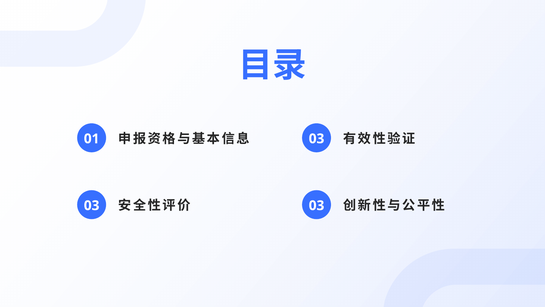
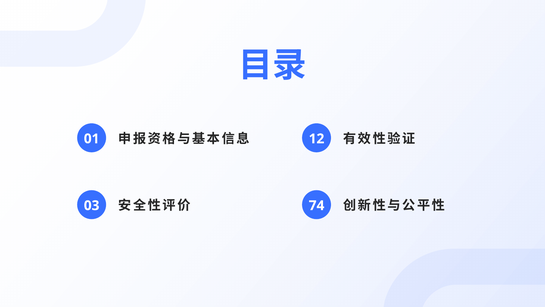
03 at (317, 139): 03 -> 12
03 at (317, 205): 03 -> 74
